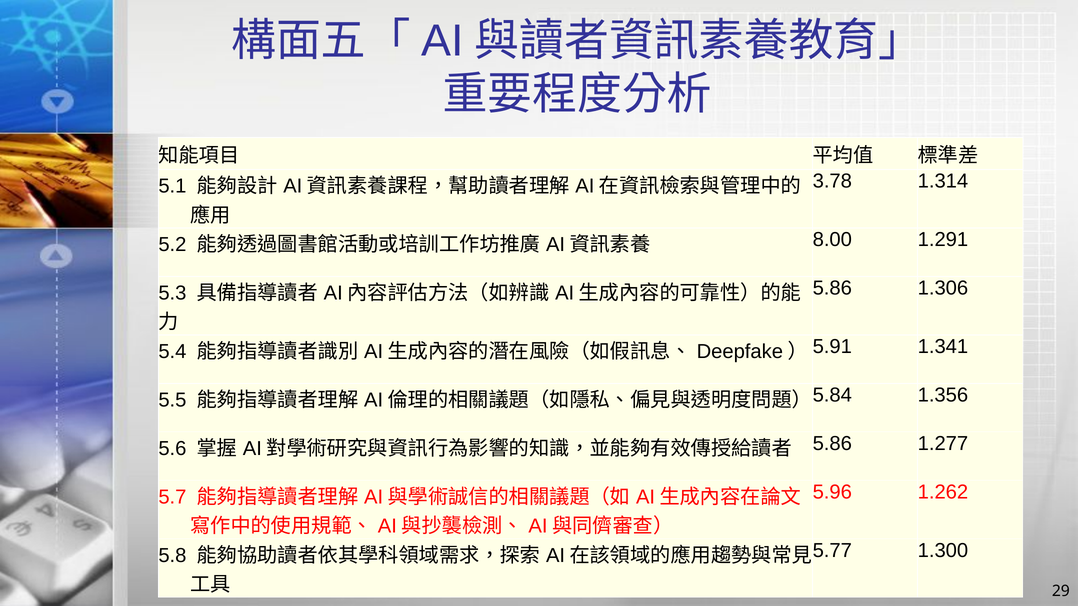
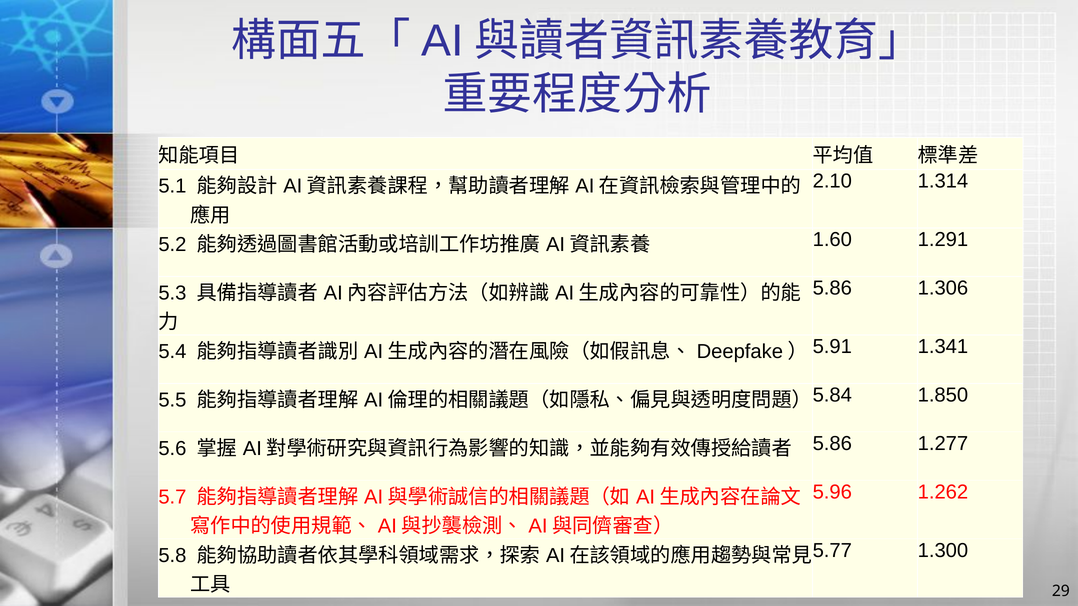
3.78: 3.78 -> 2.10
8.00: 8.00 -> 1.60
1.356: 1.356 -> 1.850
